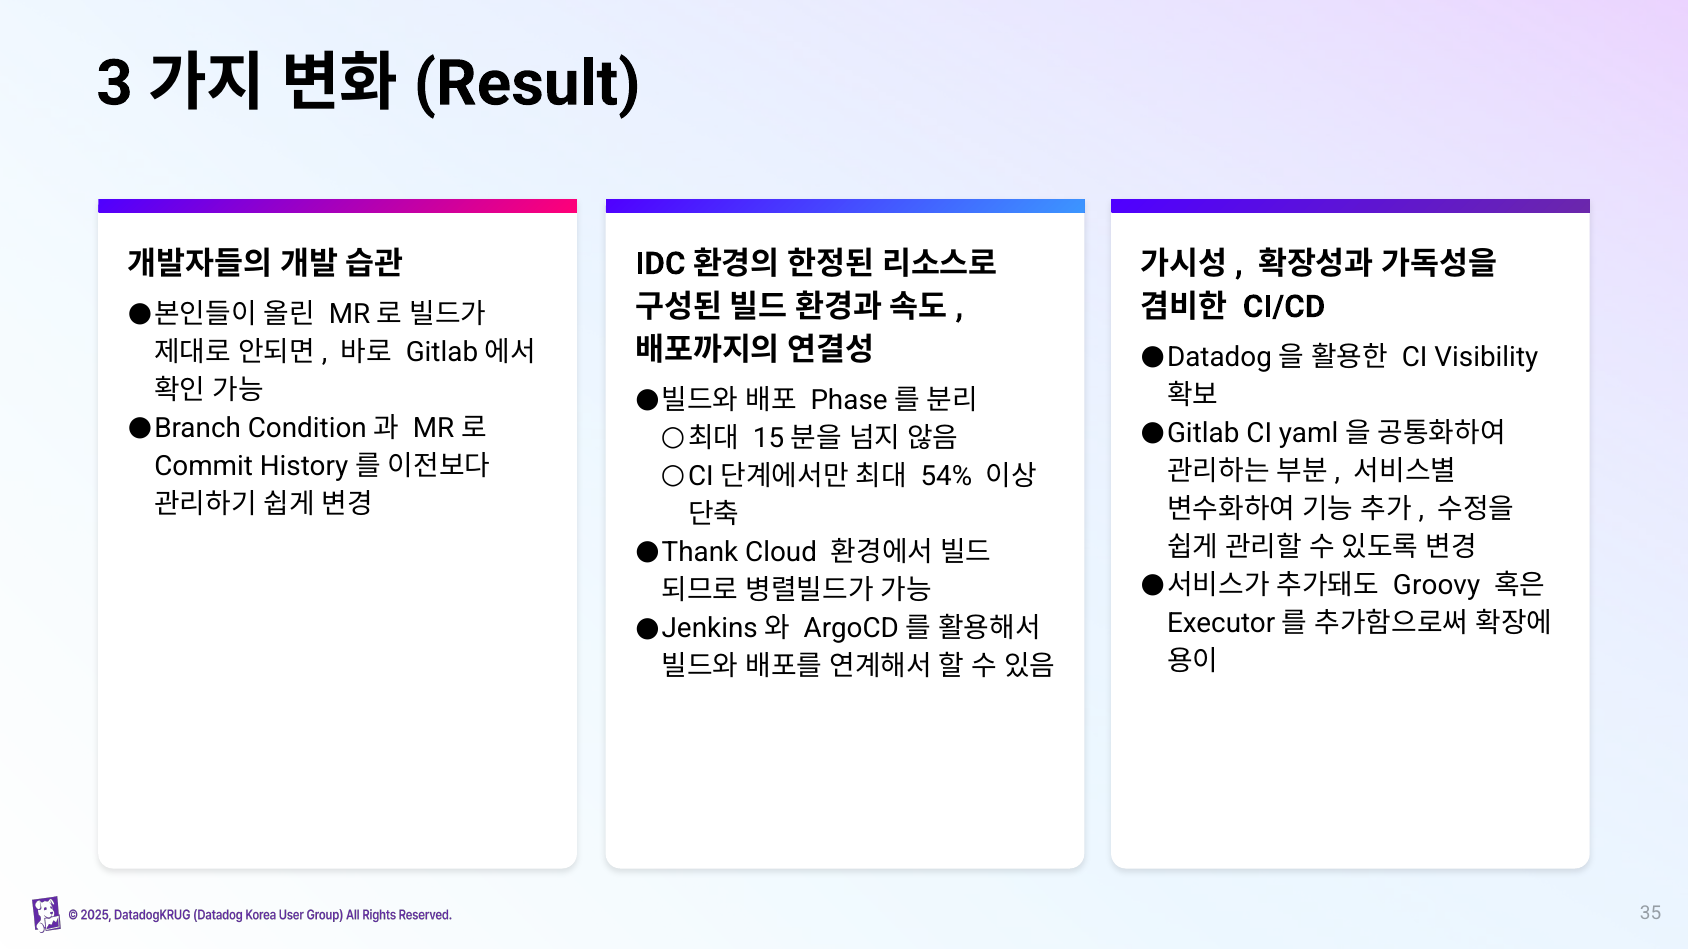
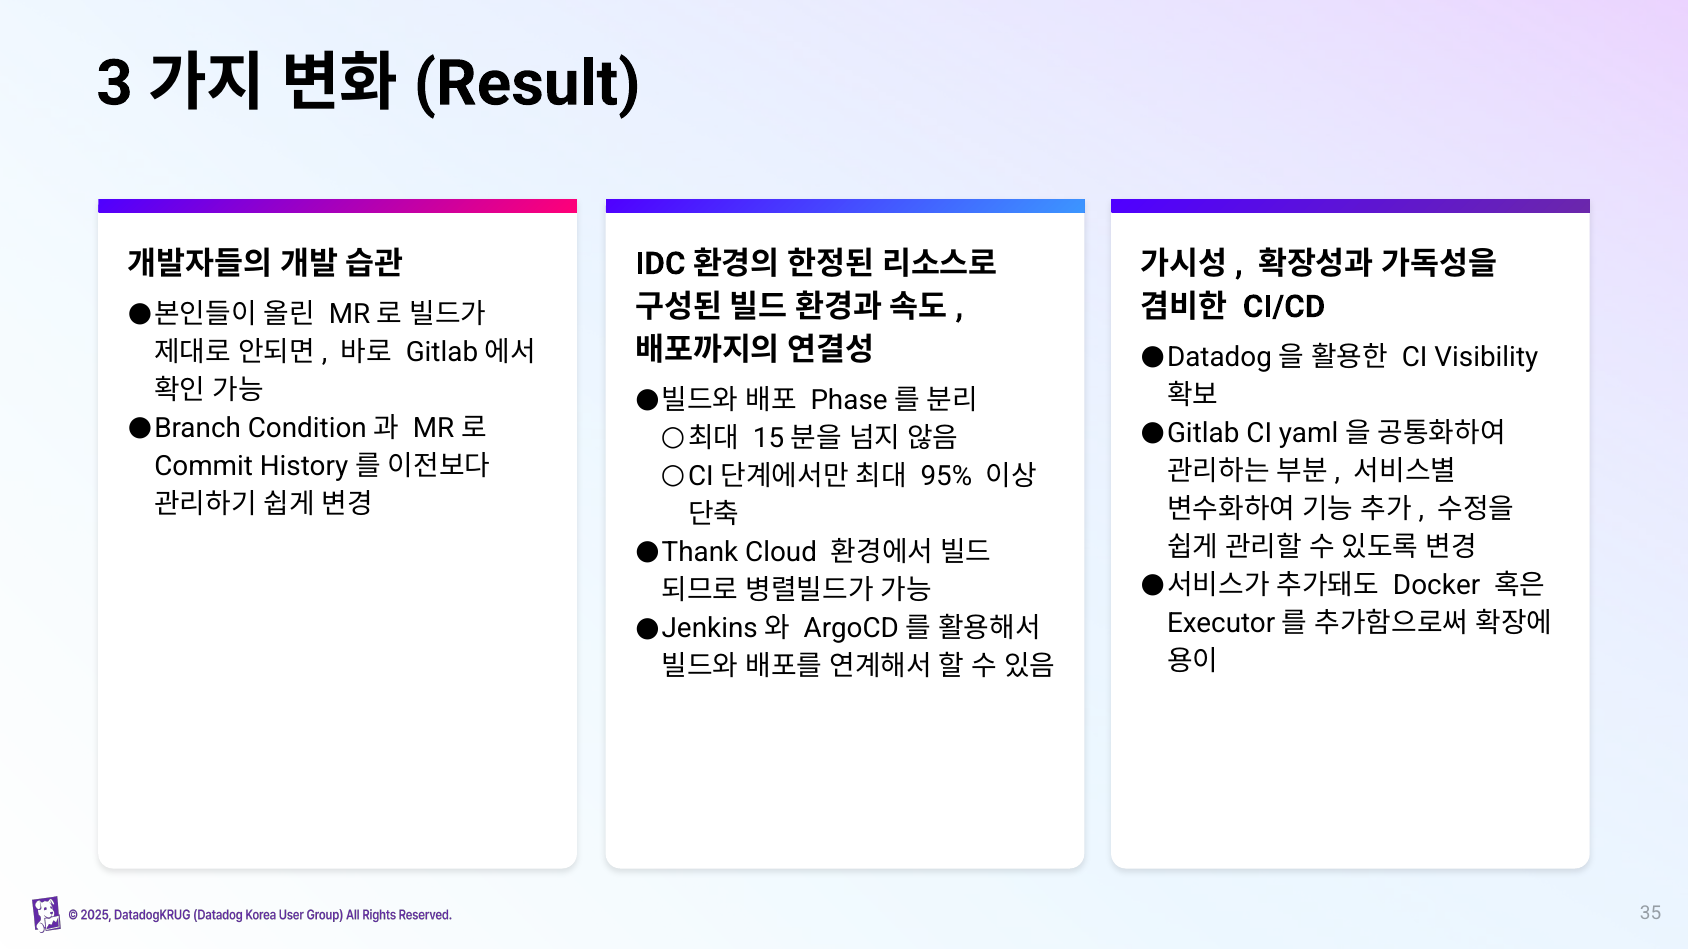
54%: 54% -> 95%
Groovy: Groovy -> Docker
